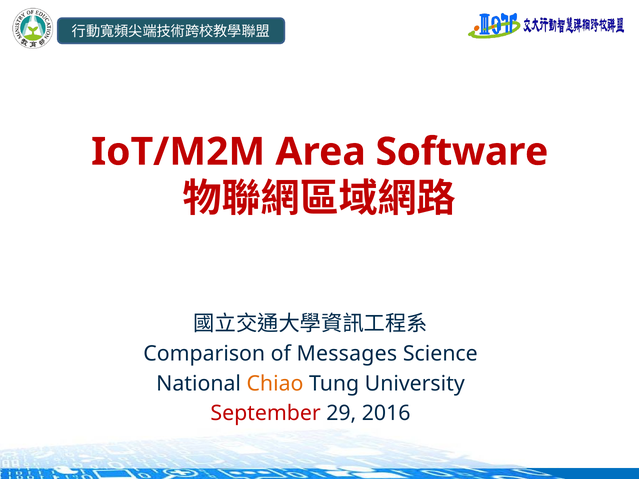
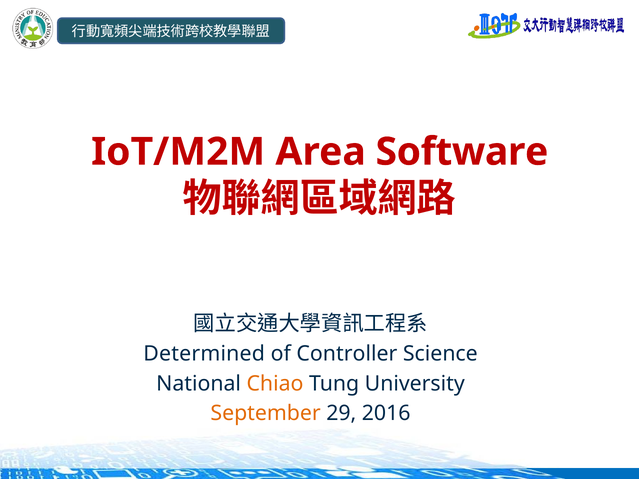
Comparison: Comparison -> Determined
Messages: Messages -> Controller
September colour: red -> orange
